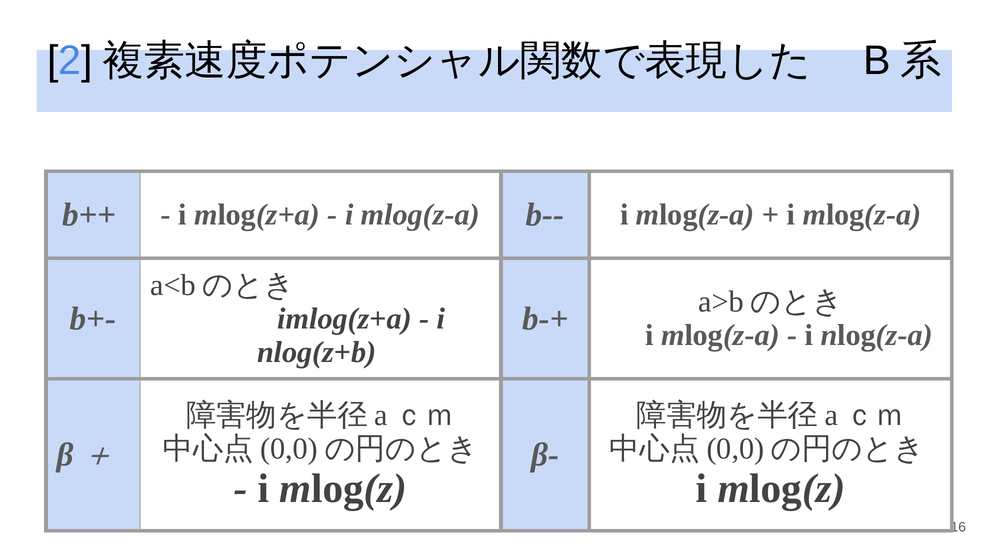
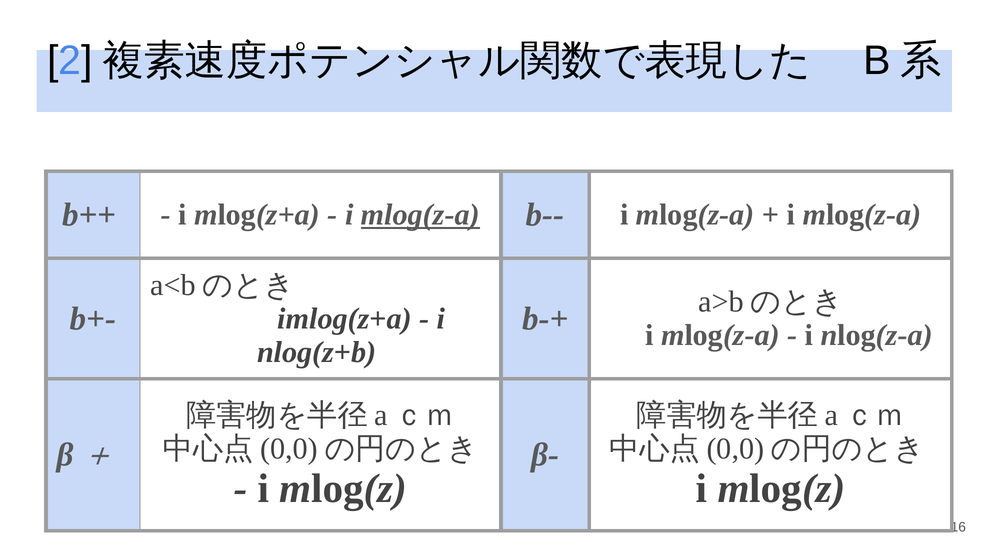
mlog(z-a at (420, 215) underline: none -> present
